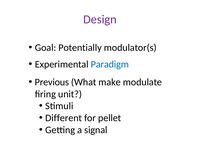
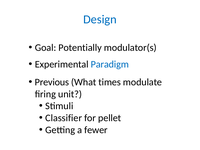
Design colour: purple -> blue
make: make -> times
Different: Different -> Classifier
signal: signal -> fewer
